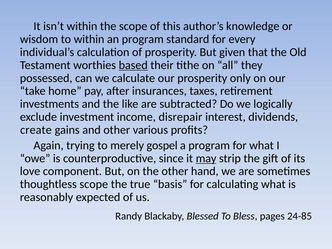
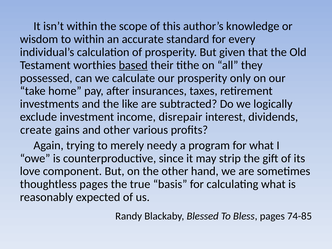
an program: program -> accurate
gospel: gospel -> needy
may underline: present -> none
thoughtless scope: scope -> pages
24-85: 24-85 -> 74-85
